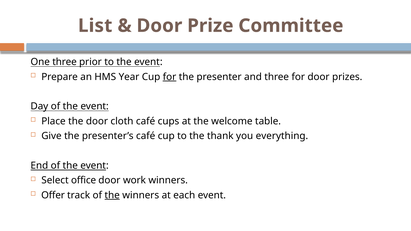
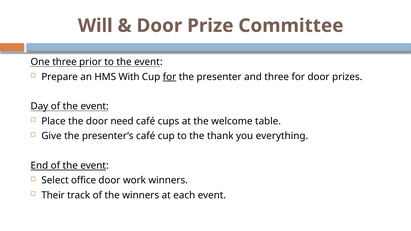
List: List -> Will
Year: Year -> With
cloth: cloth -> need
Offer: Offer -> Their
the at (112, 195) underline: present -> none
